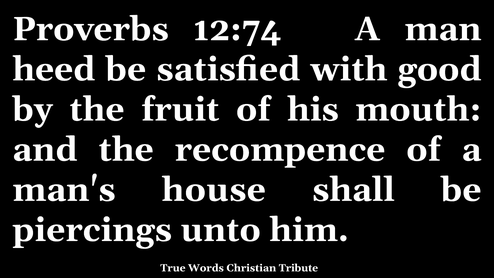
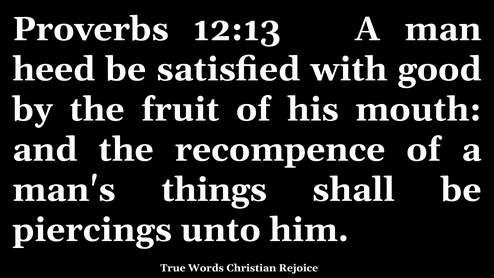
12:74: 12:74 -> 12:13
house: house -> things
Tribute: Tribute -> Rejoice
